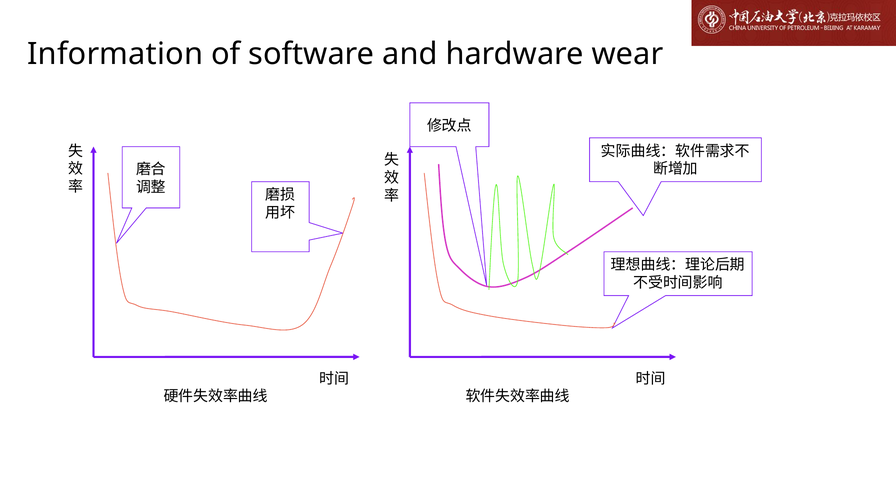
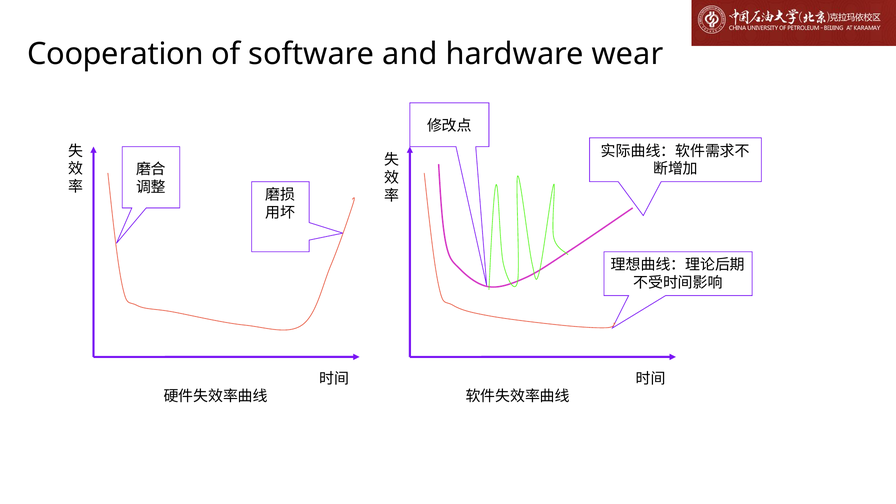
Information: Information -> Cooperation
